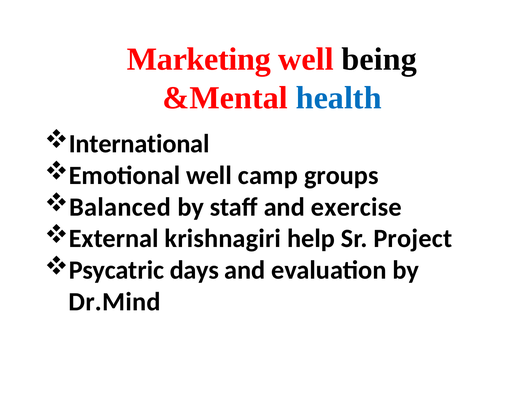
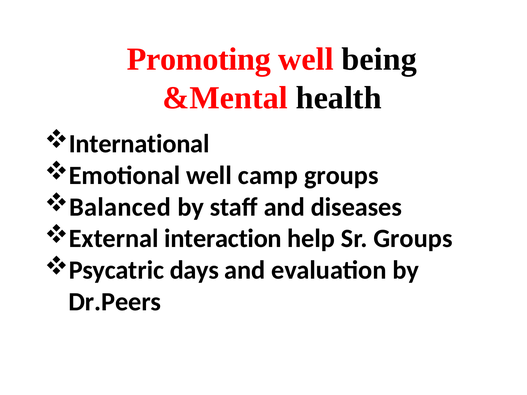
Marketing: Marketing -> Promoting
health colour: blue -> black
exercise: exercise -> diseases
krishnagiri: krishnagiri -> interaction
Sr Project: Project -> Groups
Dr.Mind: Dr.Mind -> Dr.Peers
